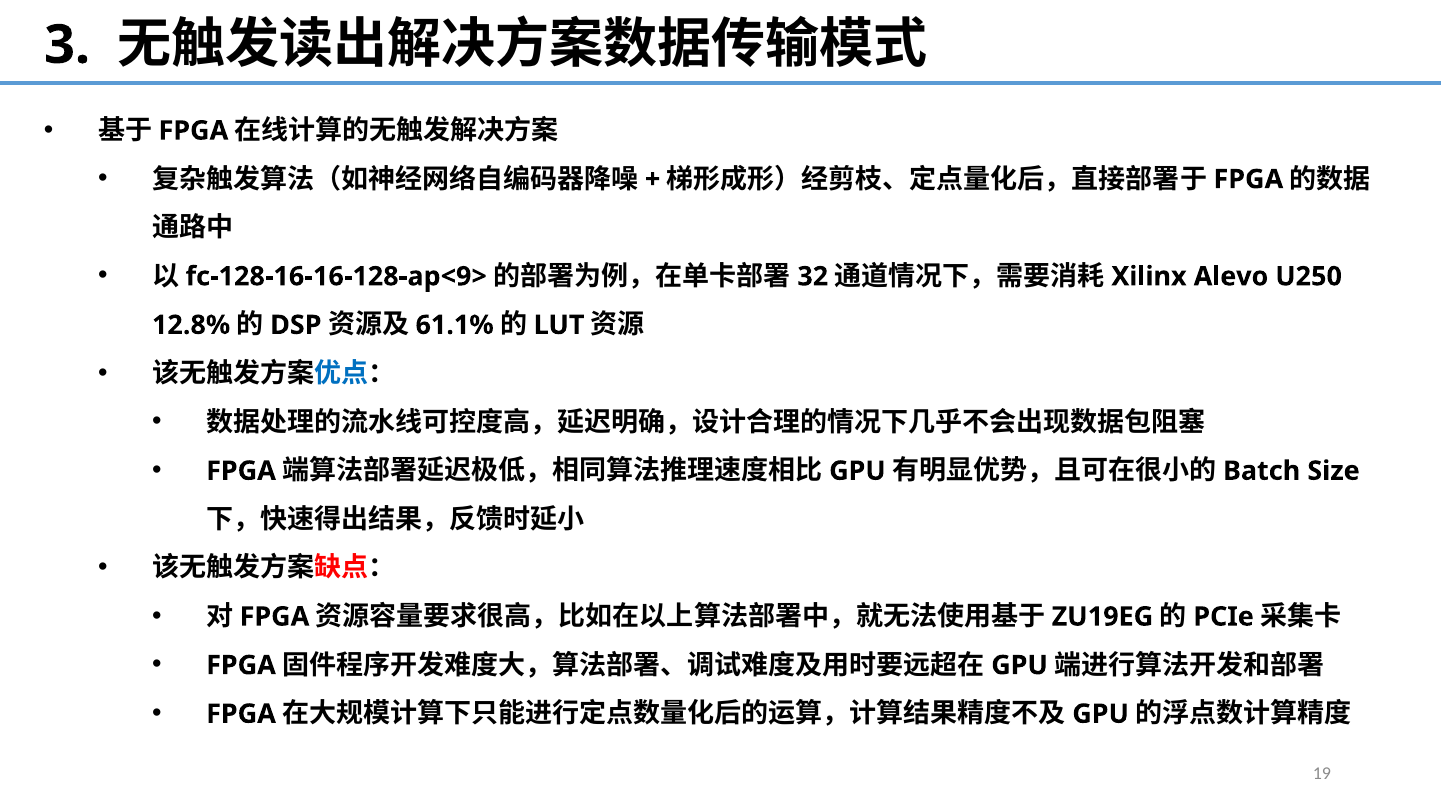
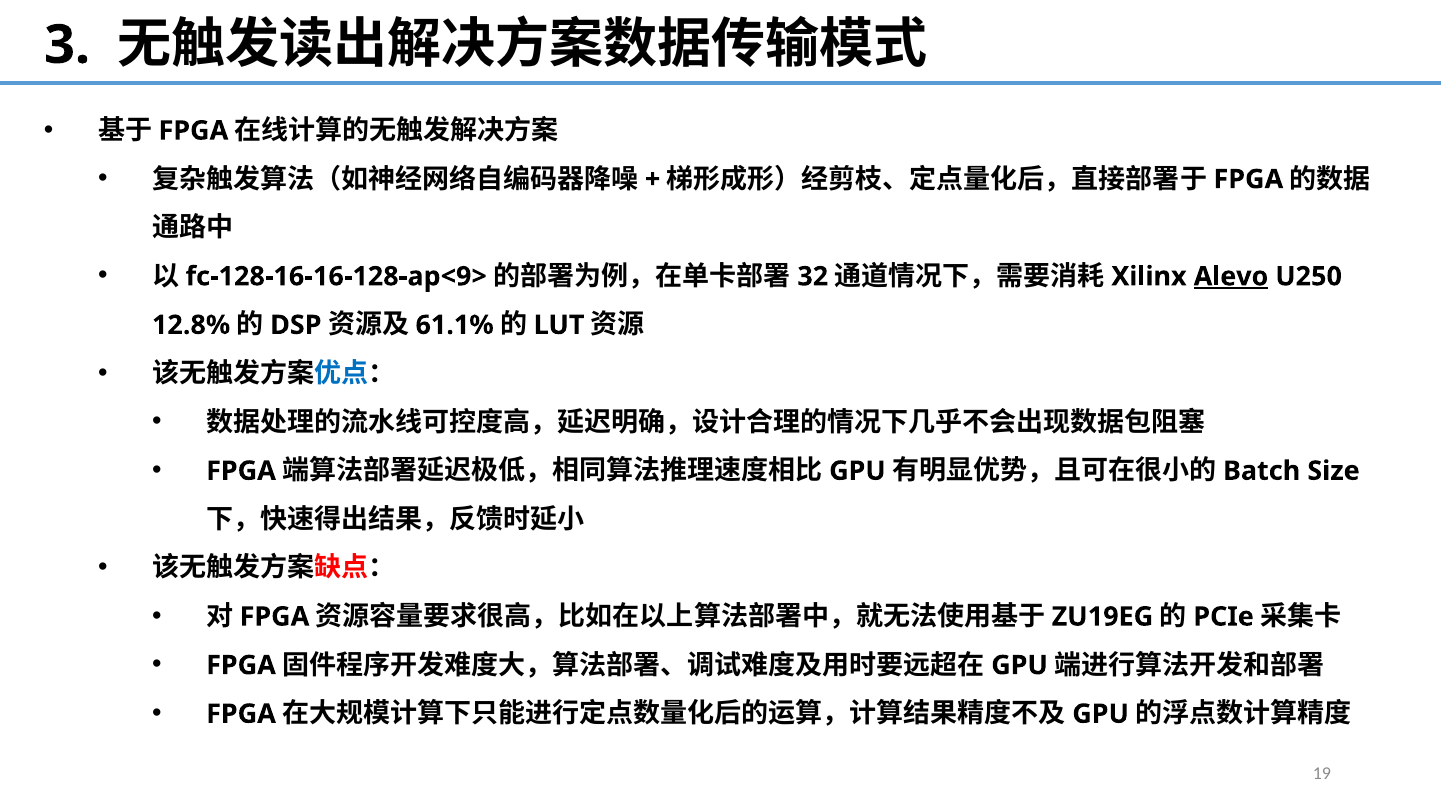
Alevo underline: none -> present
